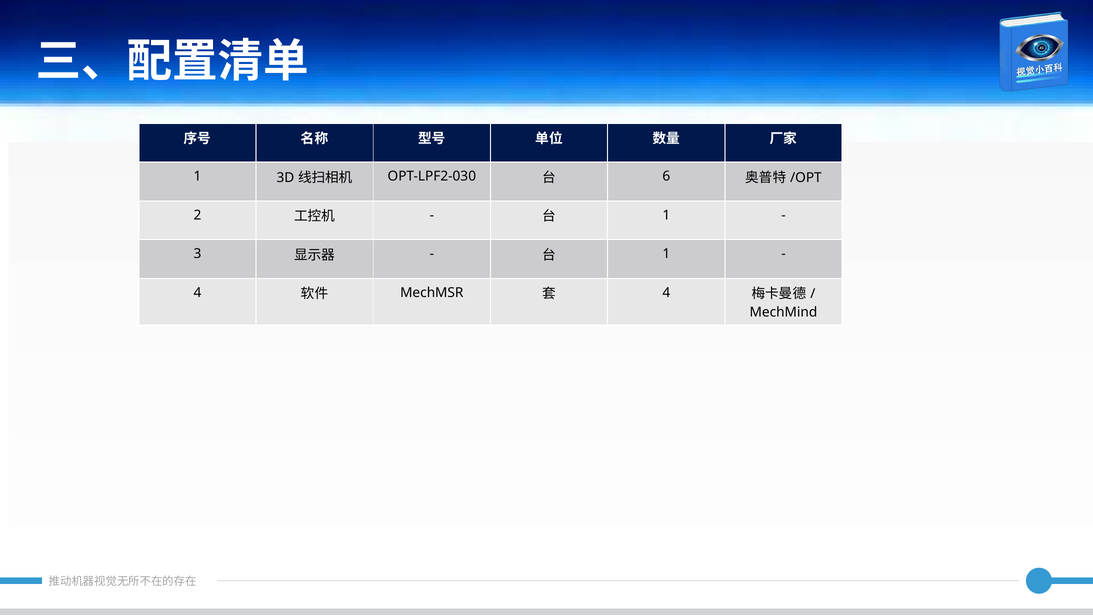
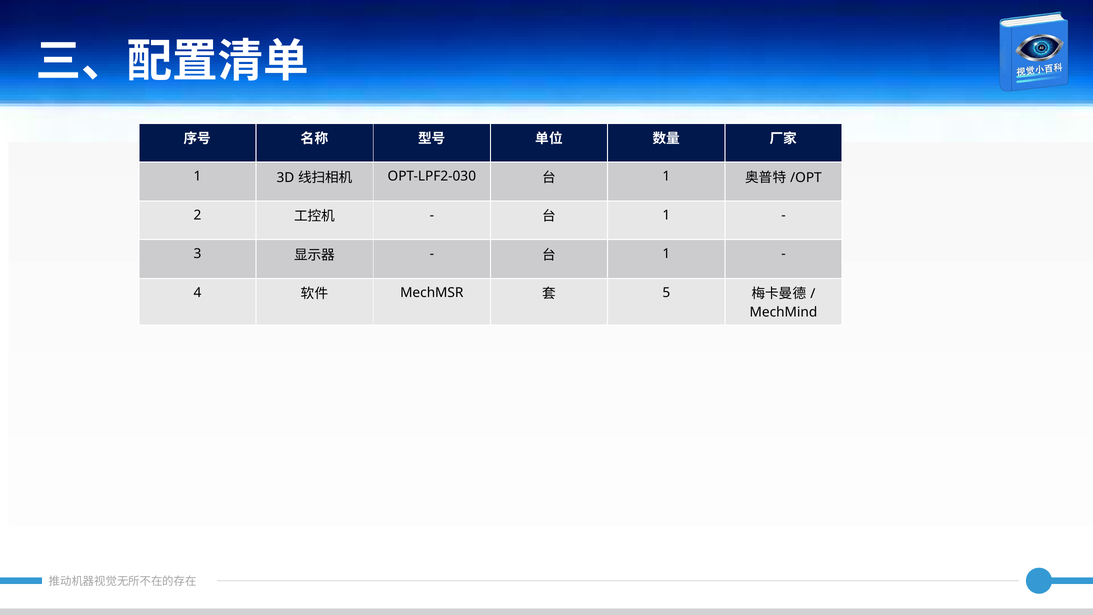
6 at (666, 176): 6 -> 1
4 at (666, 293): 4 -> 5
